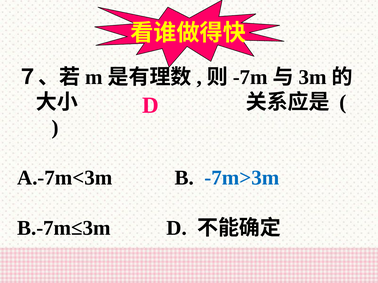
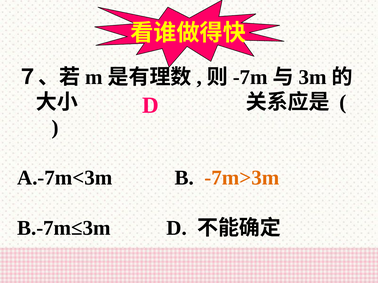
-7m>3m colour: blue -> orange
